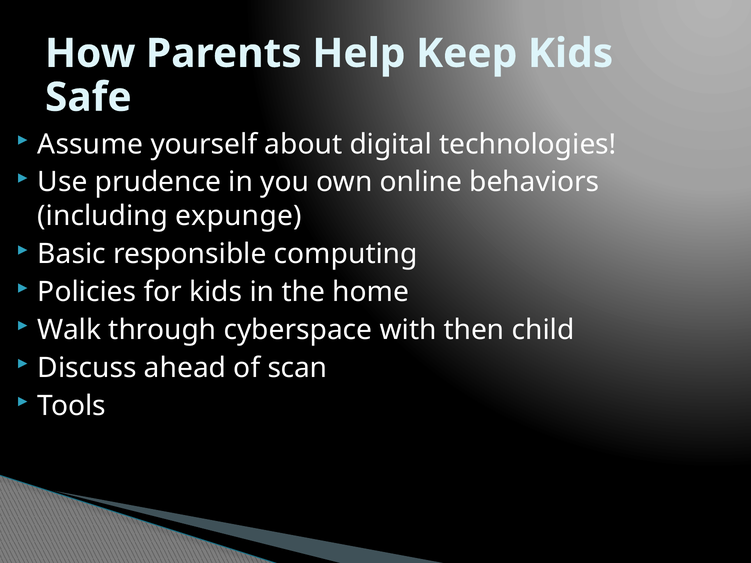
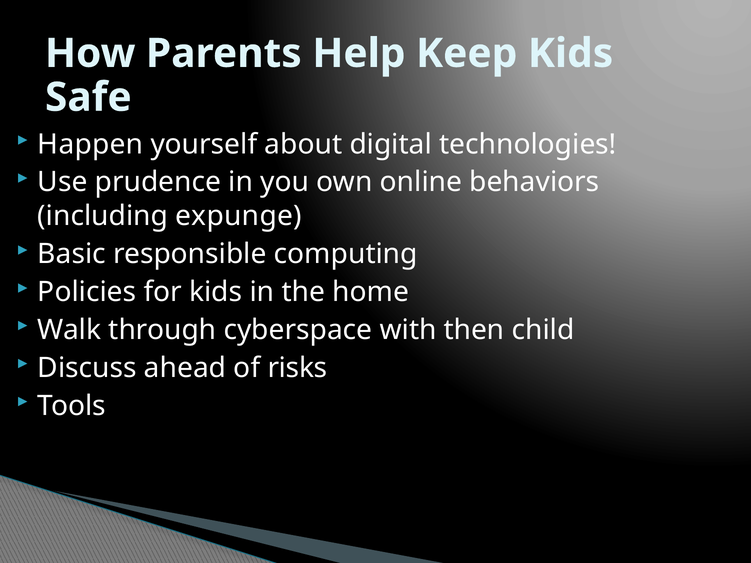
Assume: Assume -> Happen
scan: scan -> risks
